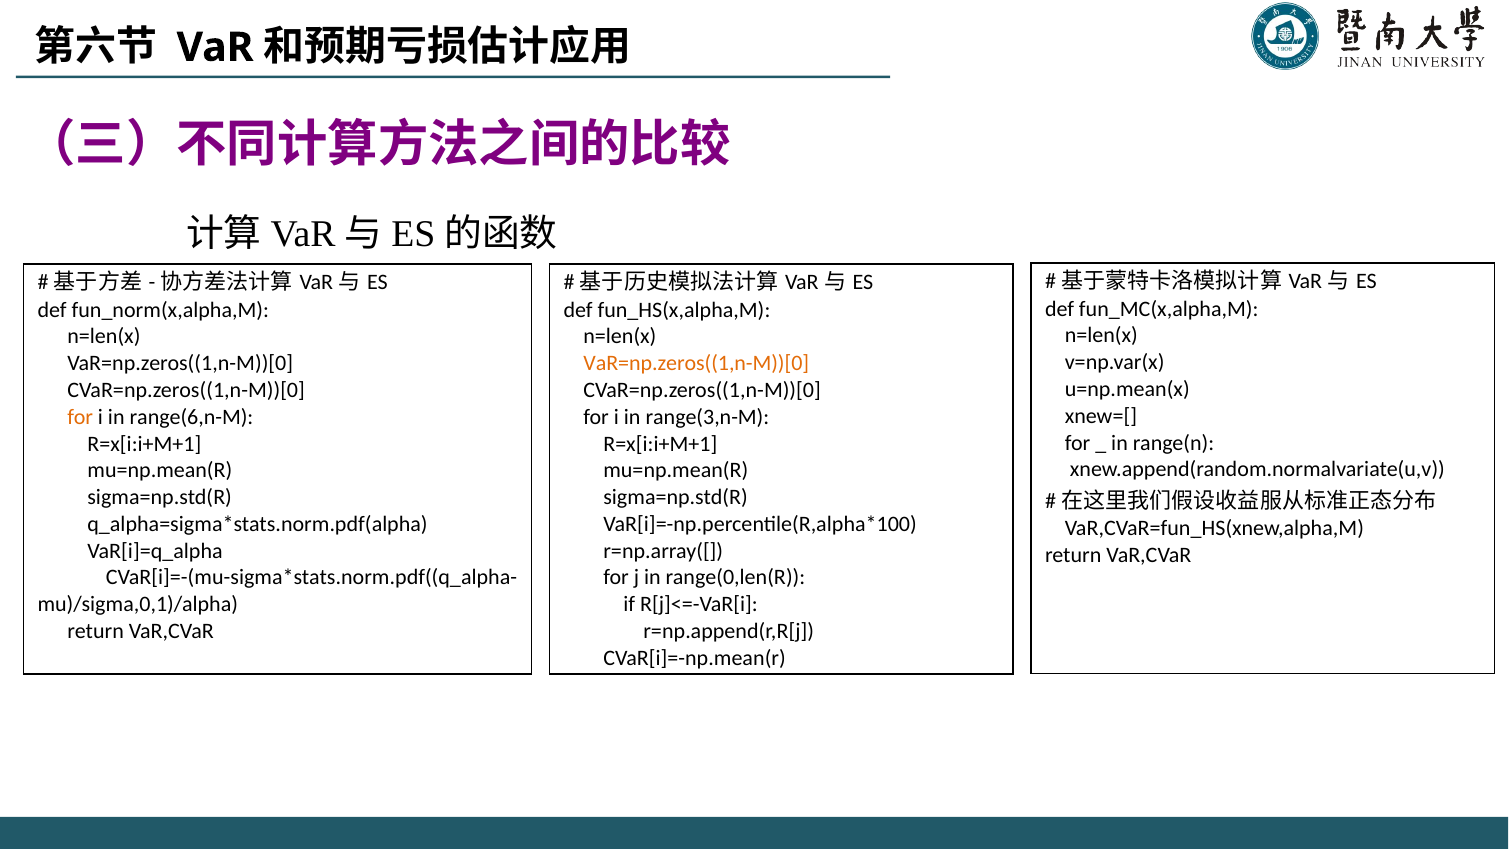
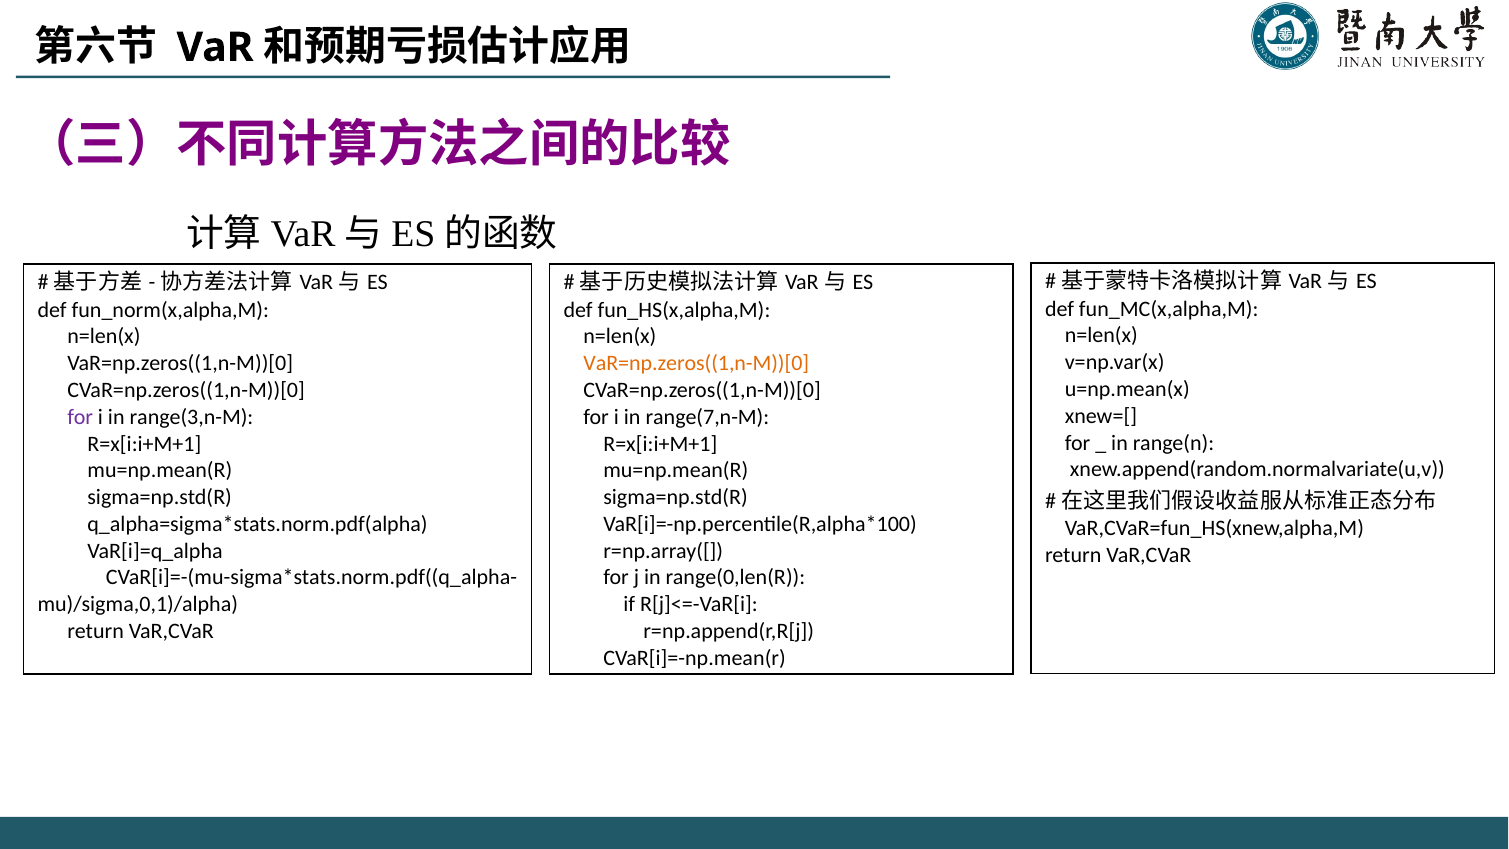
for at (80, 417) colour: orange -> purple
range(6,n-M: range(6,n-M -> range(3,n-M
range(3,n-M: range(3,n-M -> range(7,n-M
